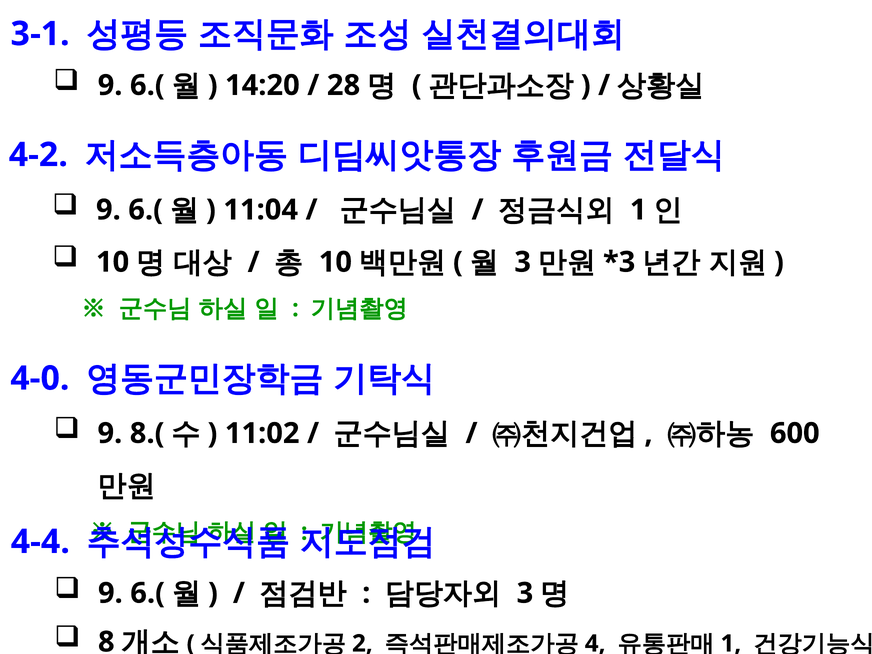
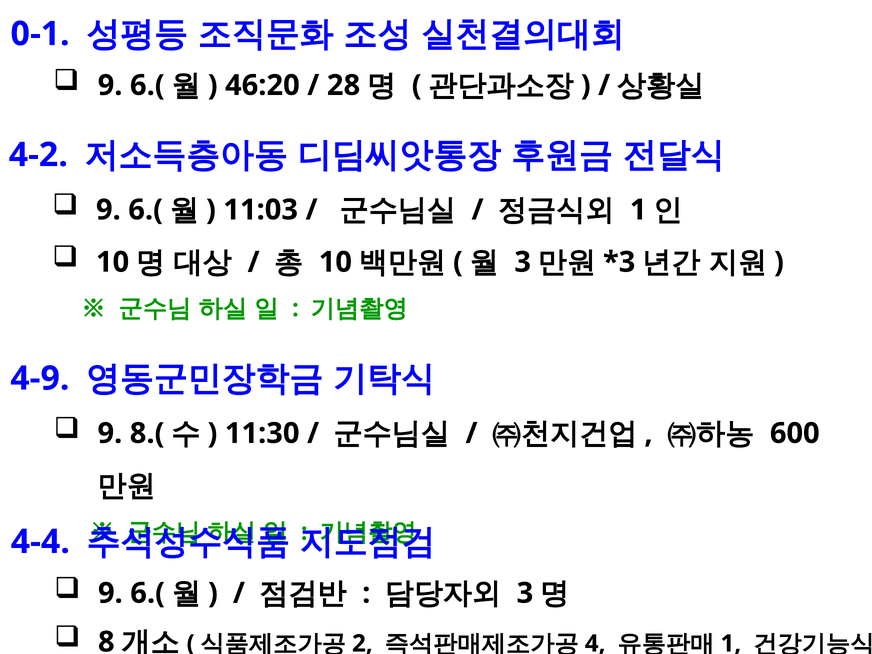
3-1: 3-1 -> 0-1
14:20: 14:20 -> 46:20
11:04: 11:04 -> 11:03
4-0: 4-0 -> 4-9
11:02: 11:02 -> 11:30
